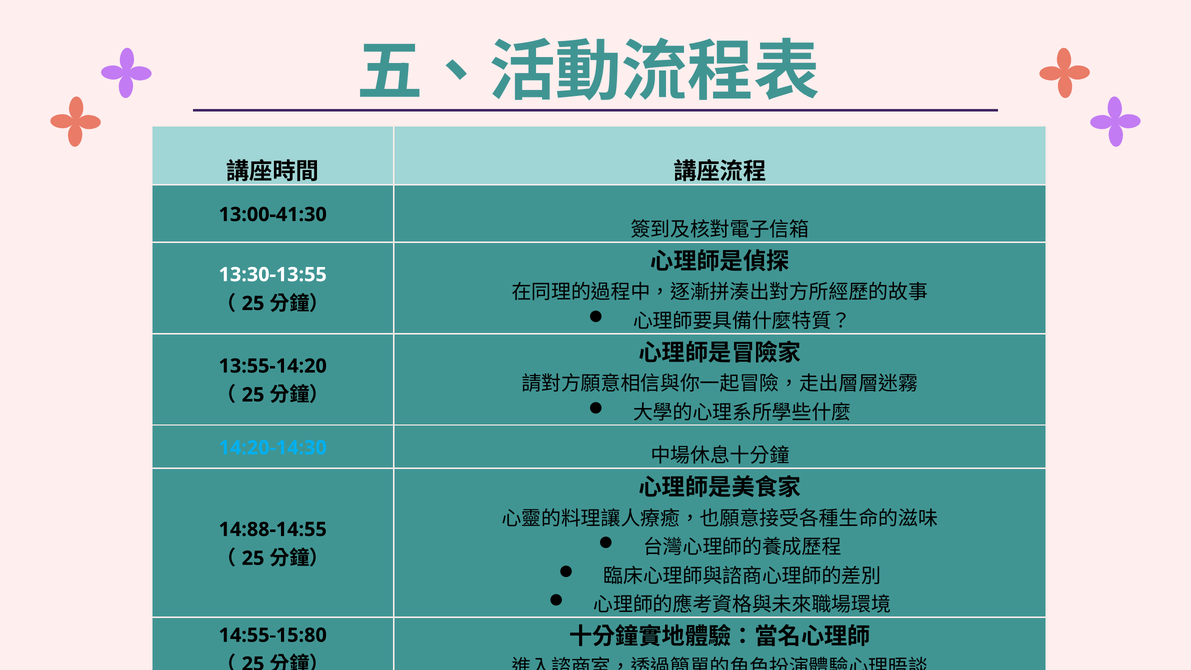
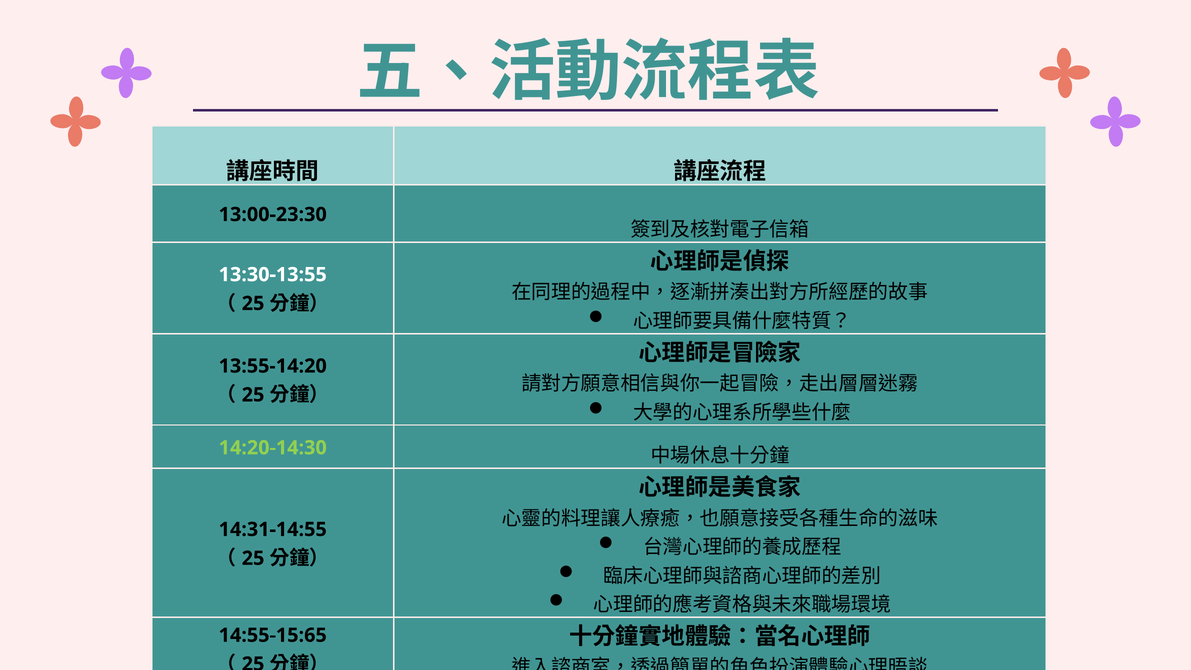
13:00-41:30: 13:00-41:30 -> 13:00-23:30
14:20-14:30 colour: light blue -> light green
14:88-14:55: 14:88-14:55 -> 14:31-14:55
14:55-15:80: 14:55-15:80 -> 14:55-15:65
